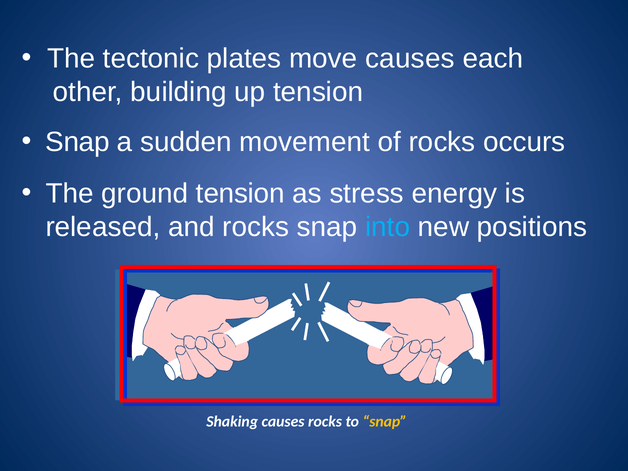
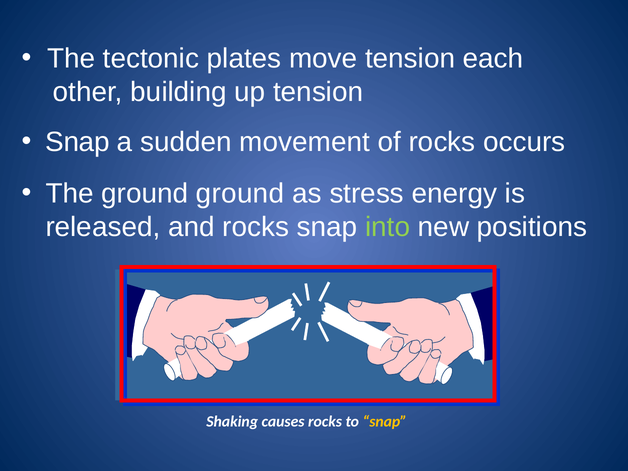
move causes: causes -> tension
ground tension: tension -> ground
into colour: light blue -> light green
